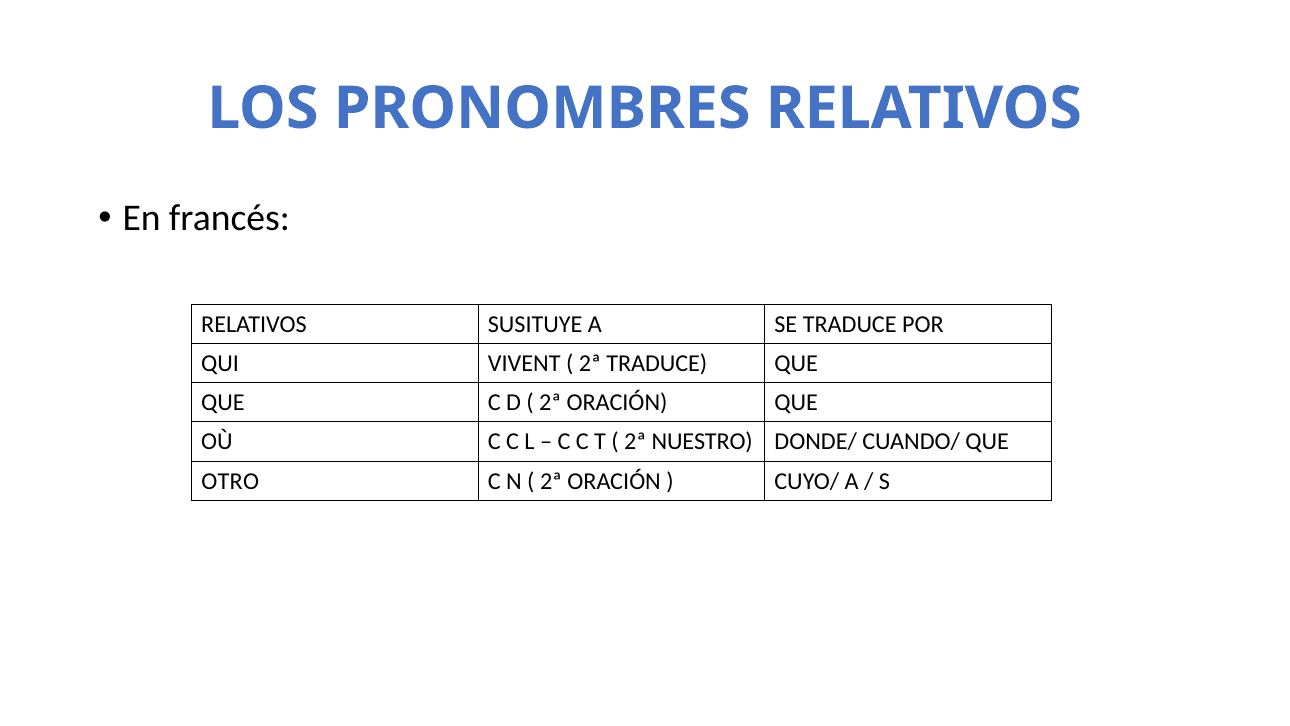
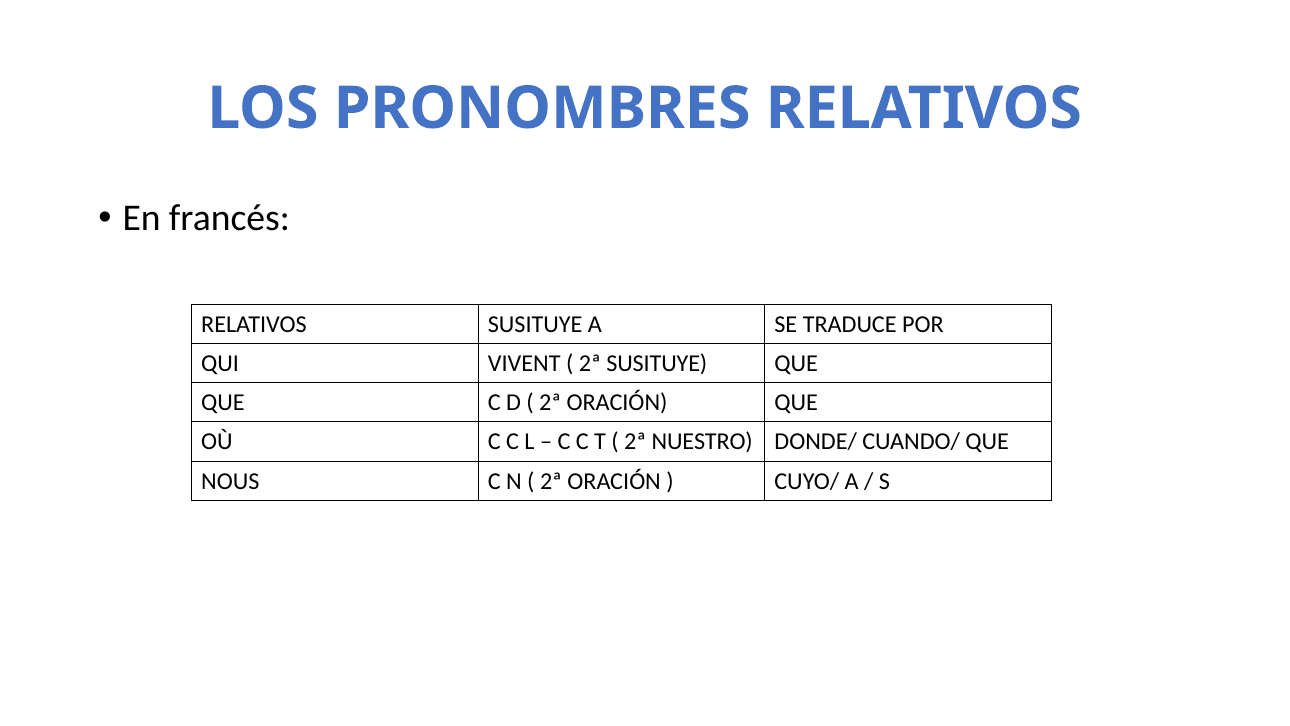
2ª TRADUCE: TRADUCE -> SUSITUYE
OTRO: OTRO -> NOUS
